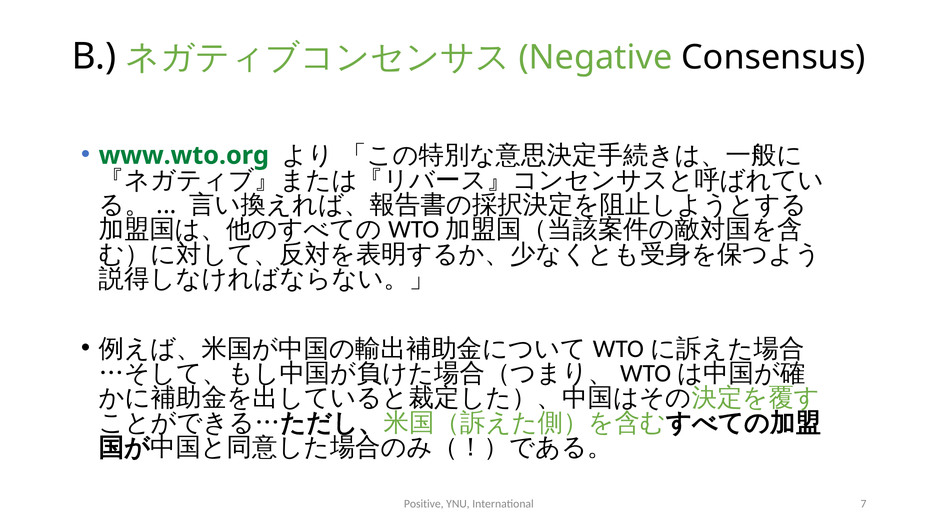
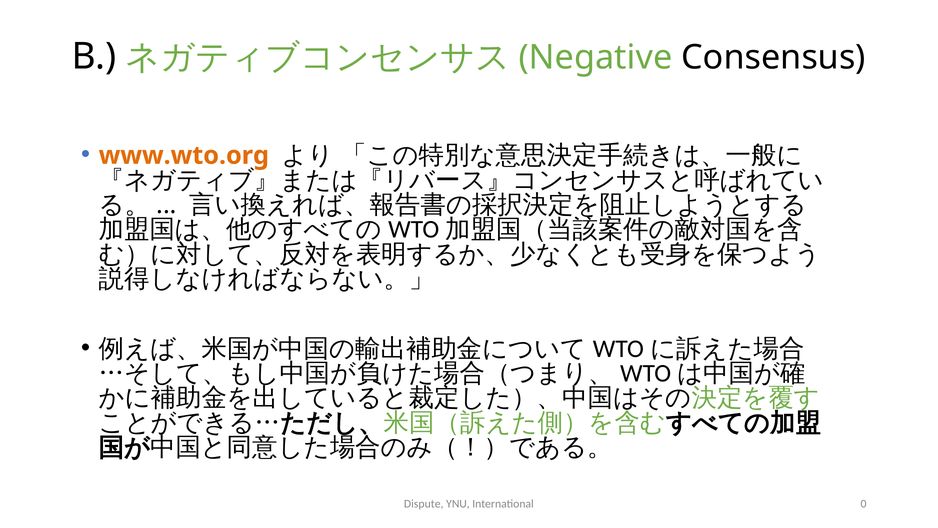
www.wto.org colour: green -> orange
Positive: Positive -> Dispute
7: 7 -> 0
